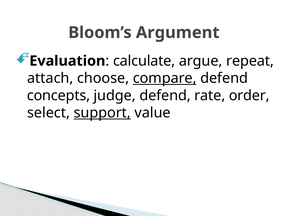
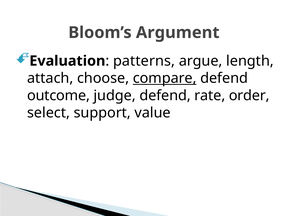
calculate: calculate -> patterns
repeat: repeat -> length
concepts: concepts -> outcome
support underline: present -> none
